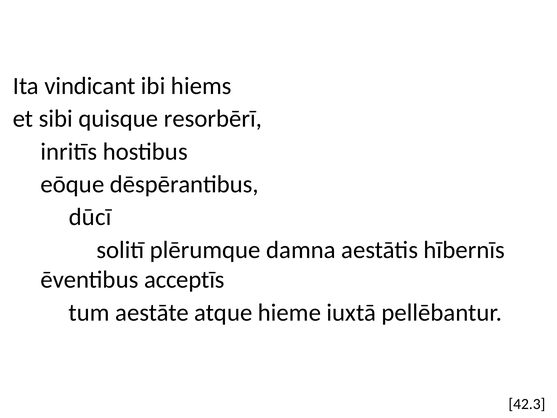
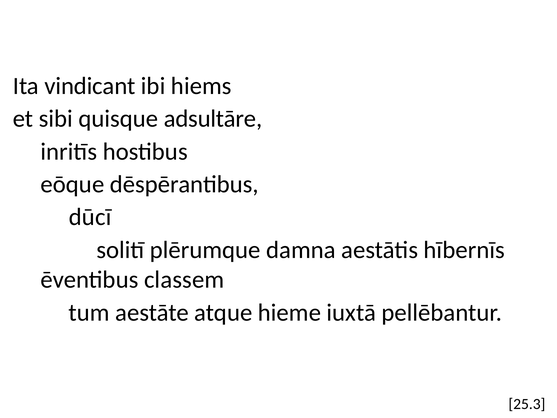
resorbērī: resorbērī -> adsultāre
acceptīs: acceptīs -> classem
42.3: 42.3 -> 25.3
